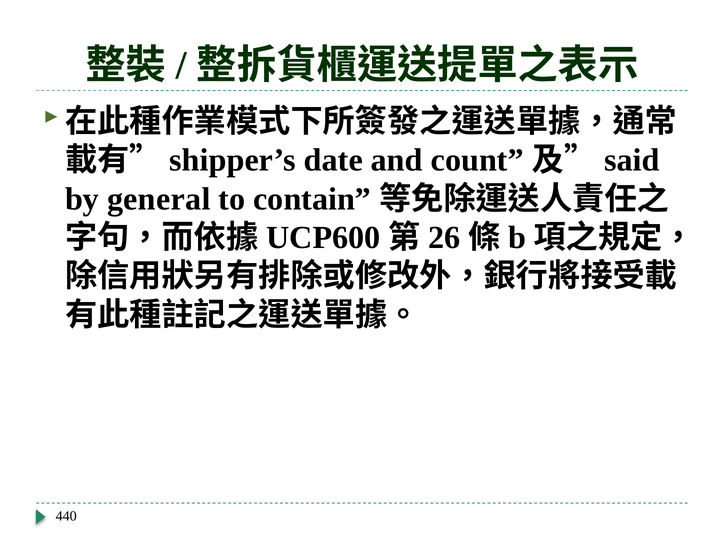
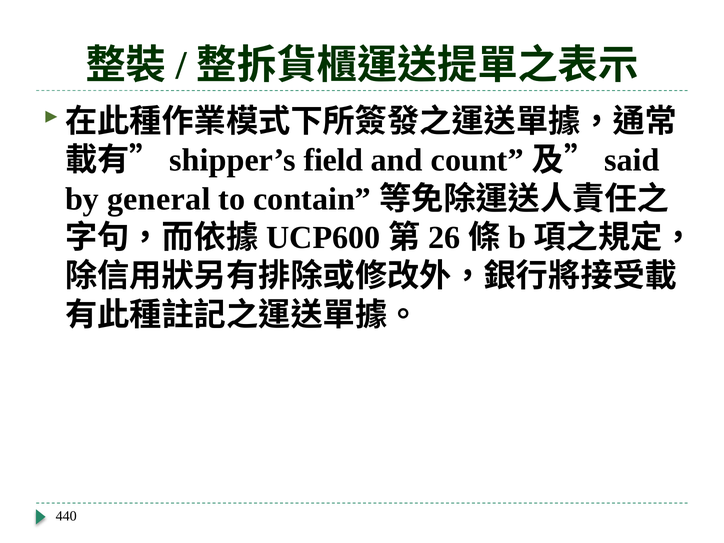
date: date -> field
